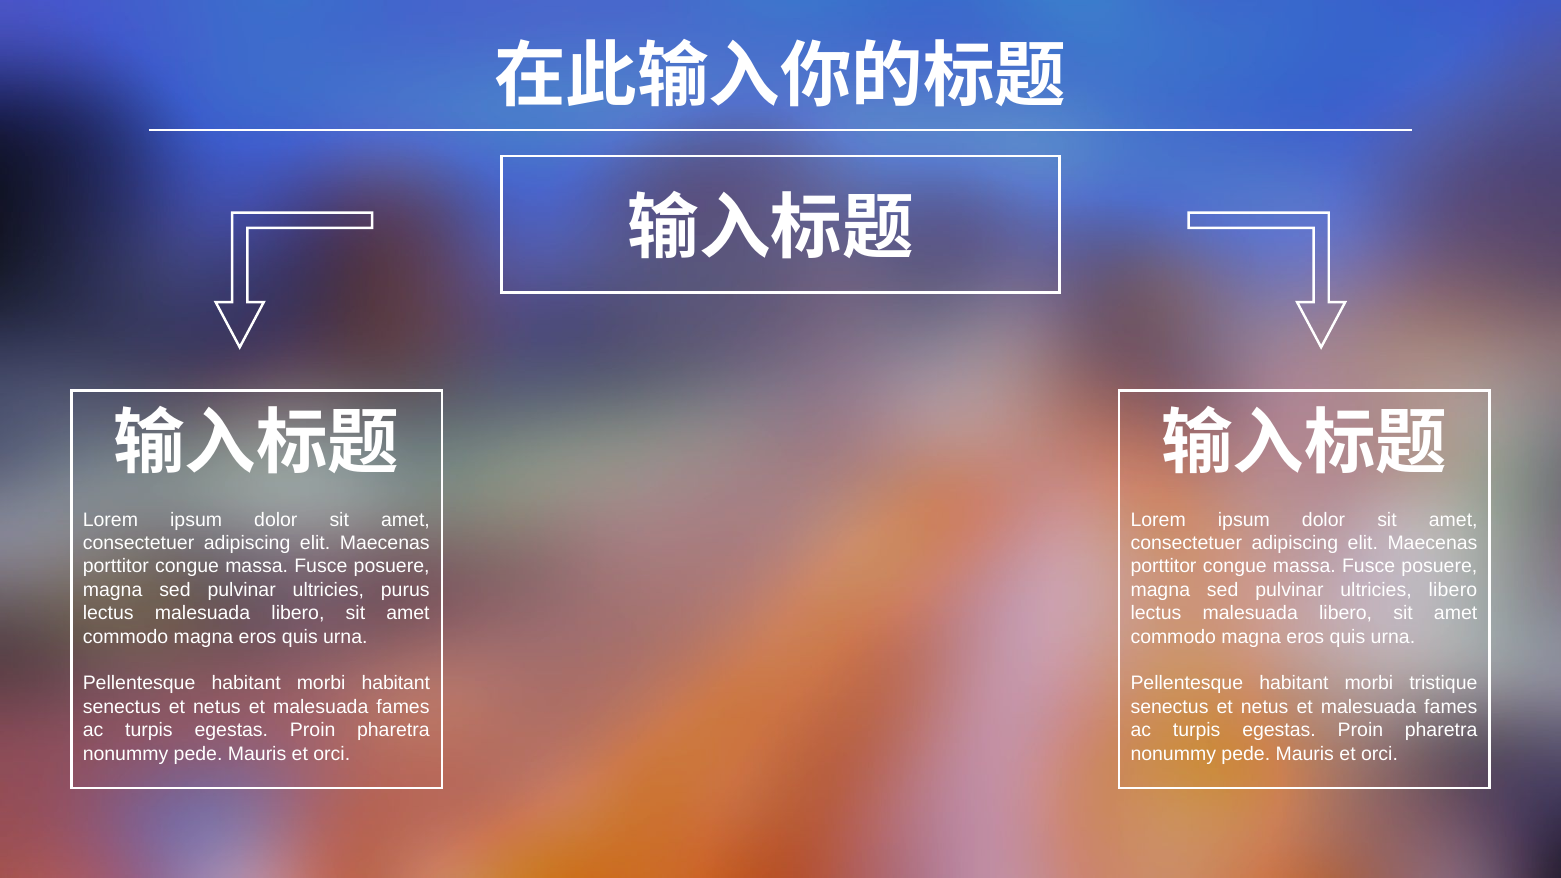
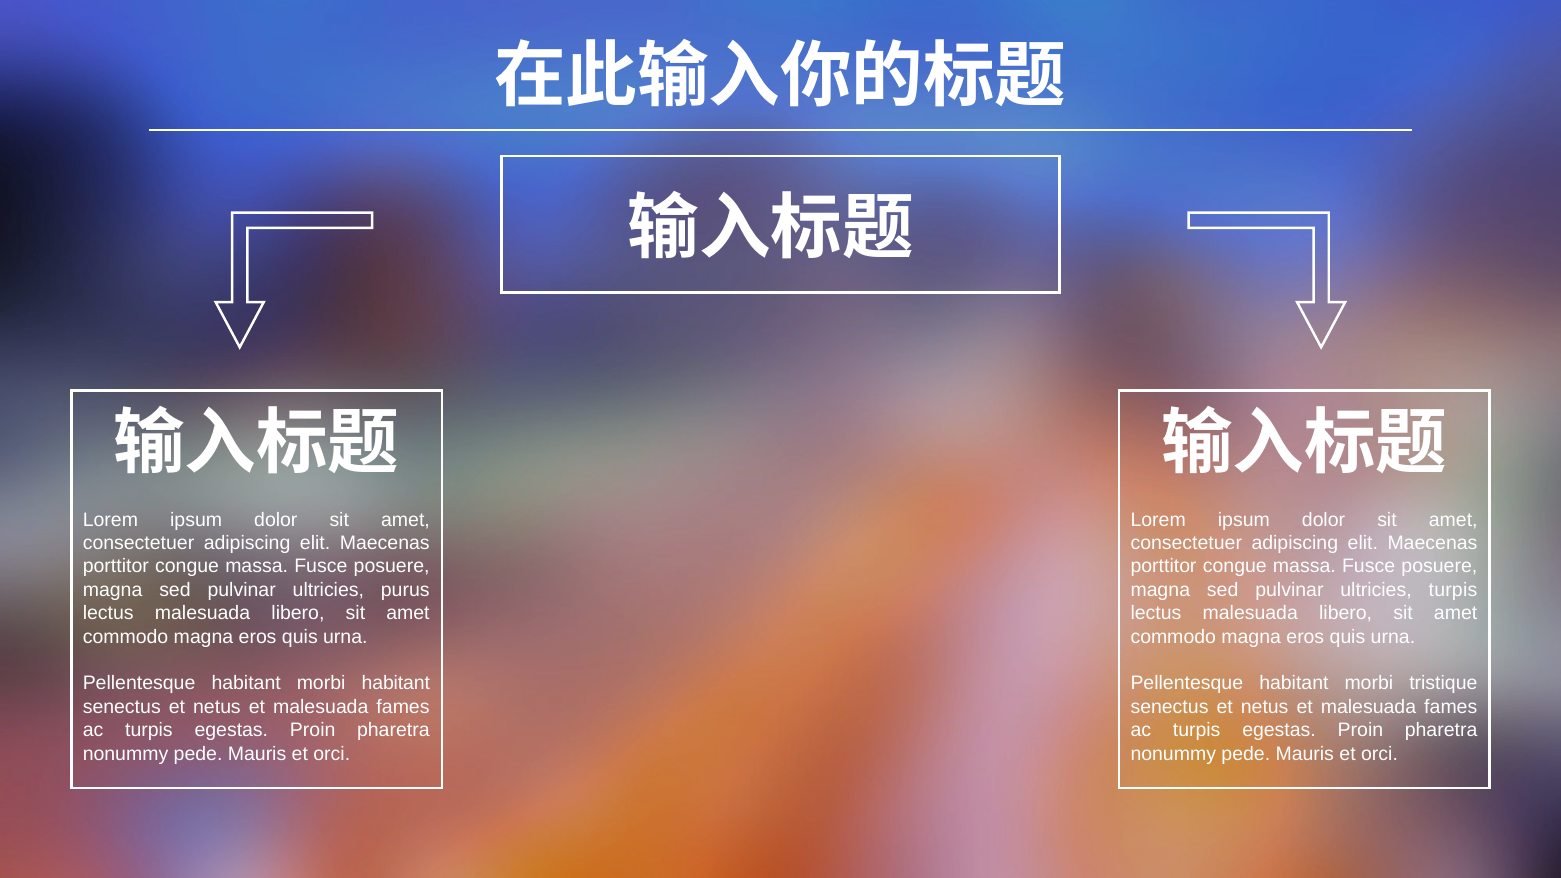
ultricies libero: libero -> turpis
